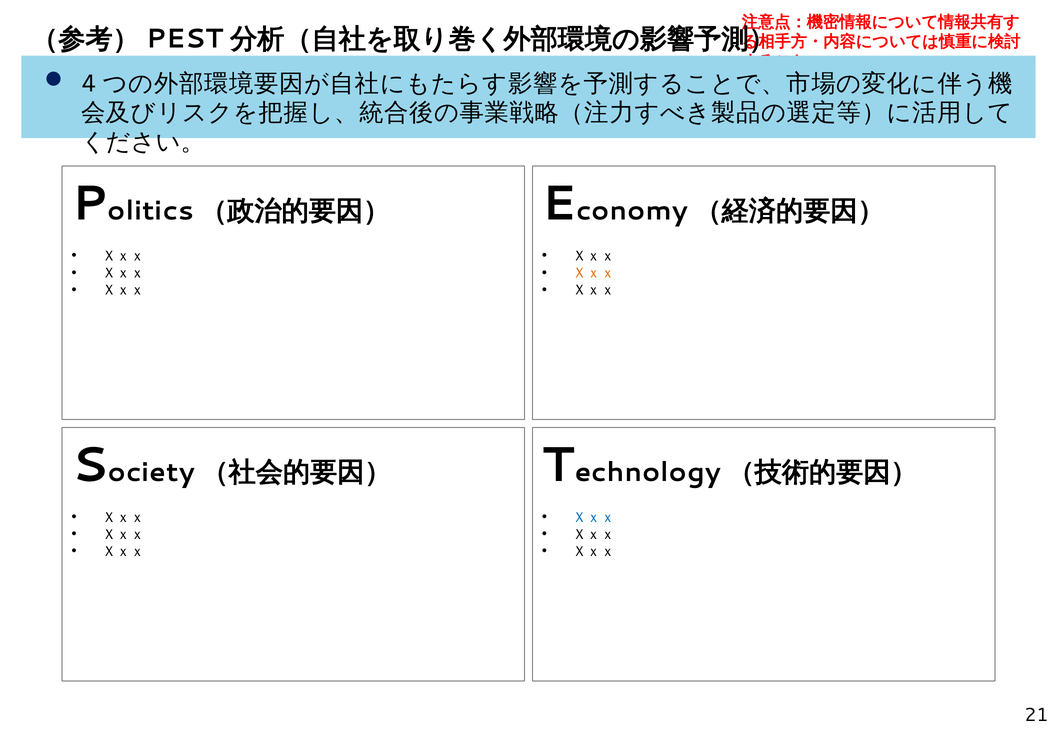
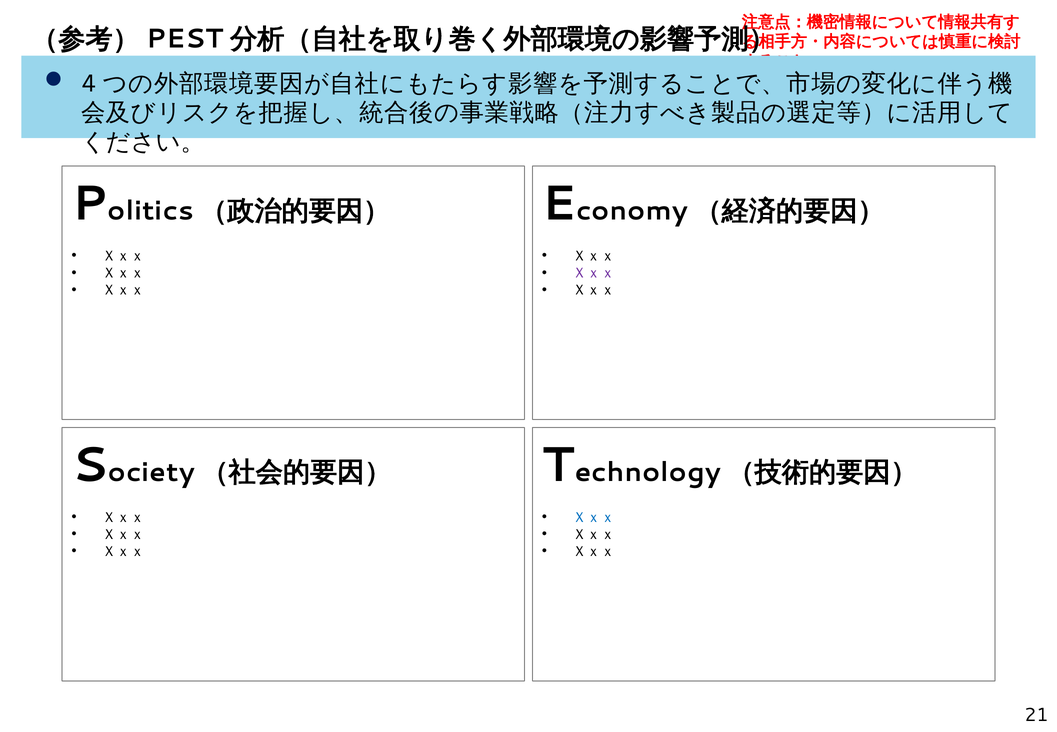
Ｘｘｘ at (594, 273) colour: orange -> purple
